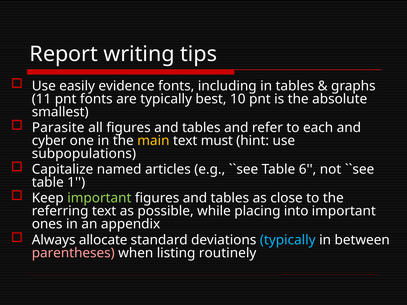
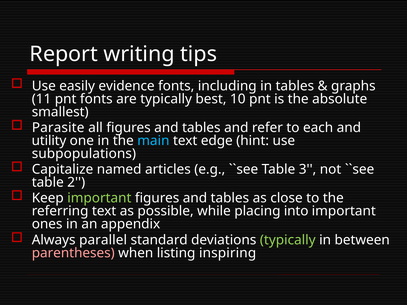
cyber: cyber -> utility
main colour: yellow -> light blue
must: must -> edge
6: 6 -> 3
1: 1 -> 2
allocate: allocate -> parallel
typically at (288, 240) colour: light blue -> light green
routinely: routinely -> inspiring
